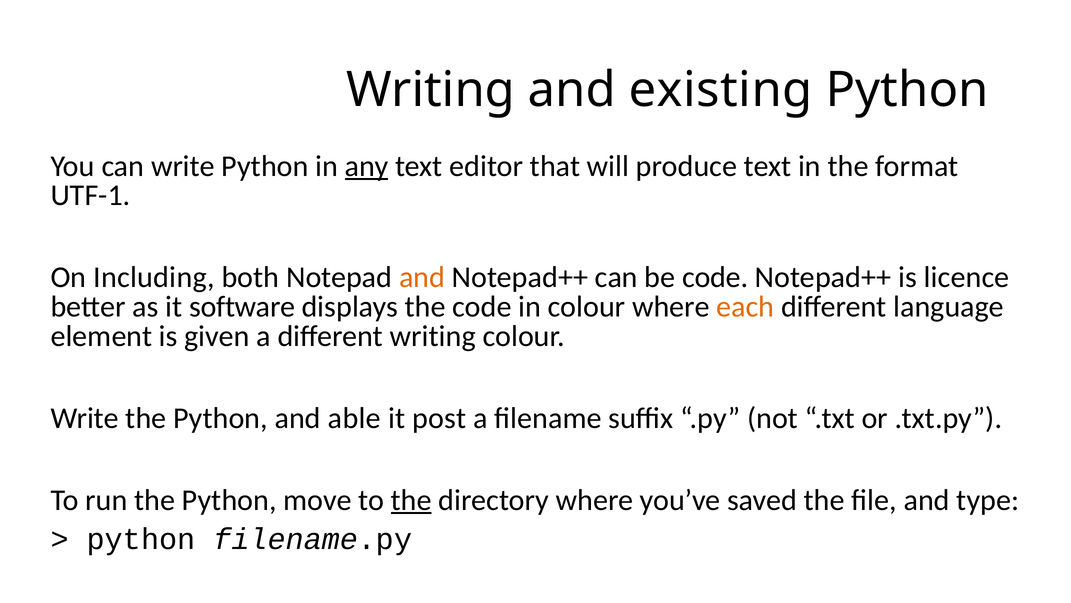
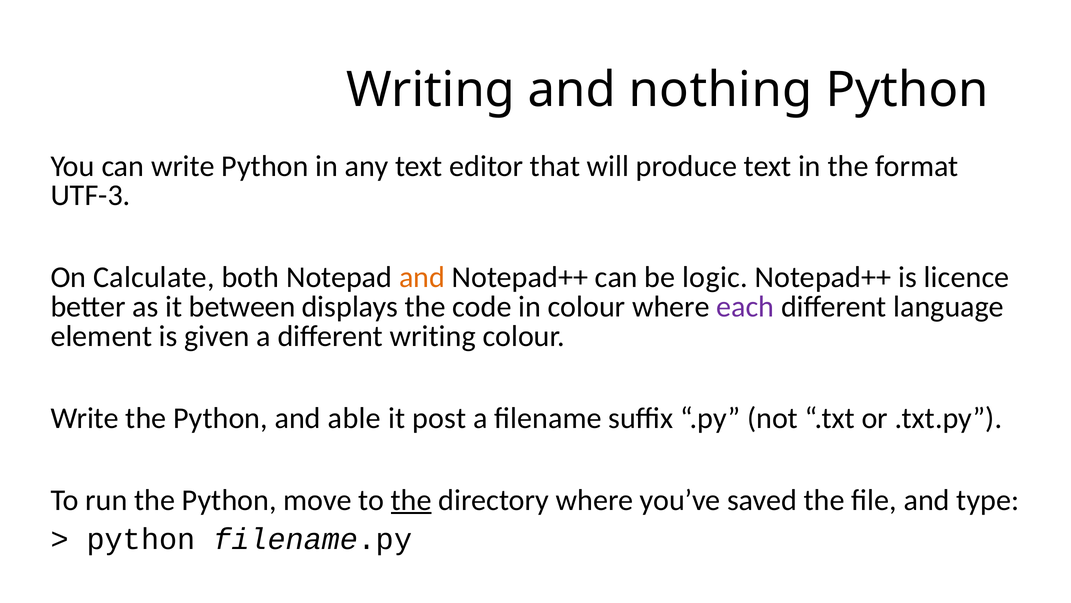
existing: existing -> nothing
any underline: present -> none
UTF-1: UTF-1 -> UTF-3
Including: Including -> Calculate
be code: code -> logic
software: software -> between
each colour: orange -> purple
